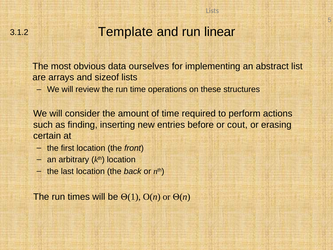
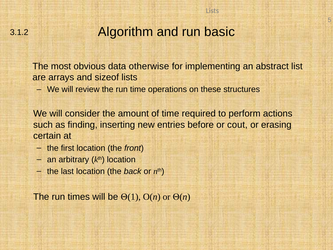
Template: Template -> Algorithm
linear: linear -> basic
ourselves: ourselves -> otherwise
